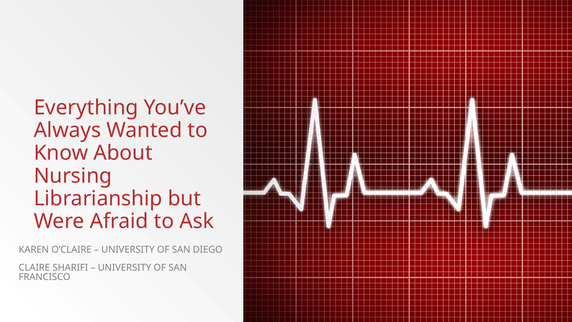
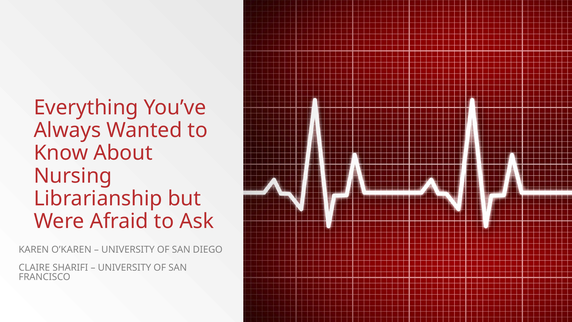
O’CLAIRE: O’CLAIRE -> O’KAREN
